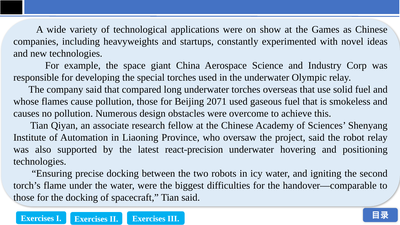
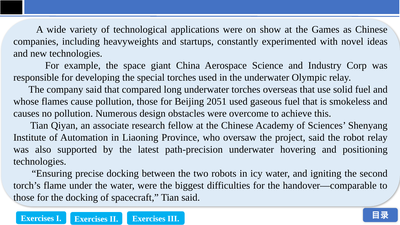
2071: 2071 -> 2051
react-precision: react-precision -> path-precision
